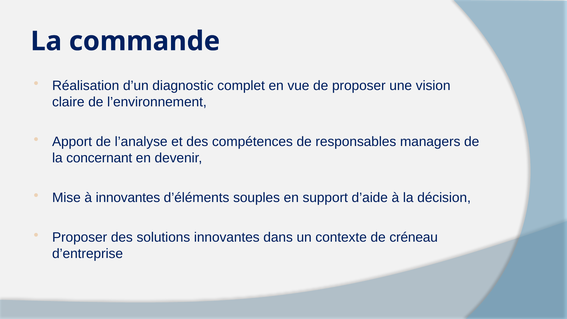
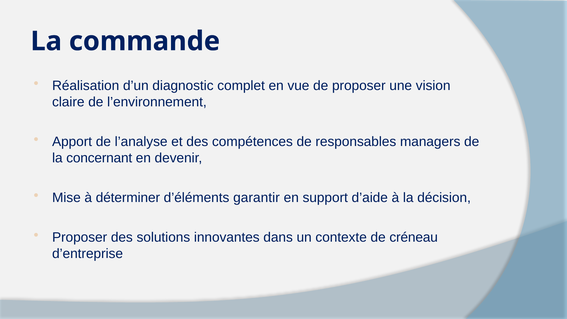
à innovantes: innovantes -> déterminer
souples: souples -> garantir
